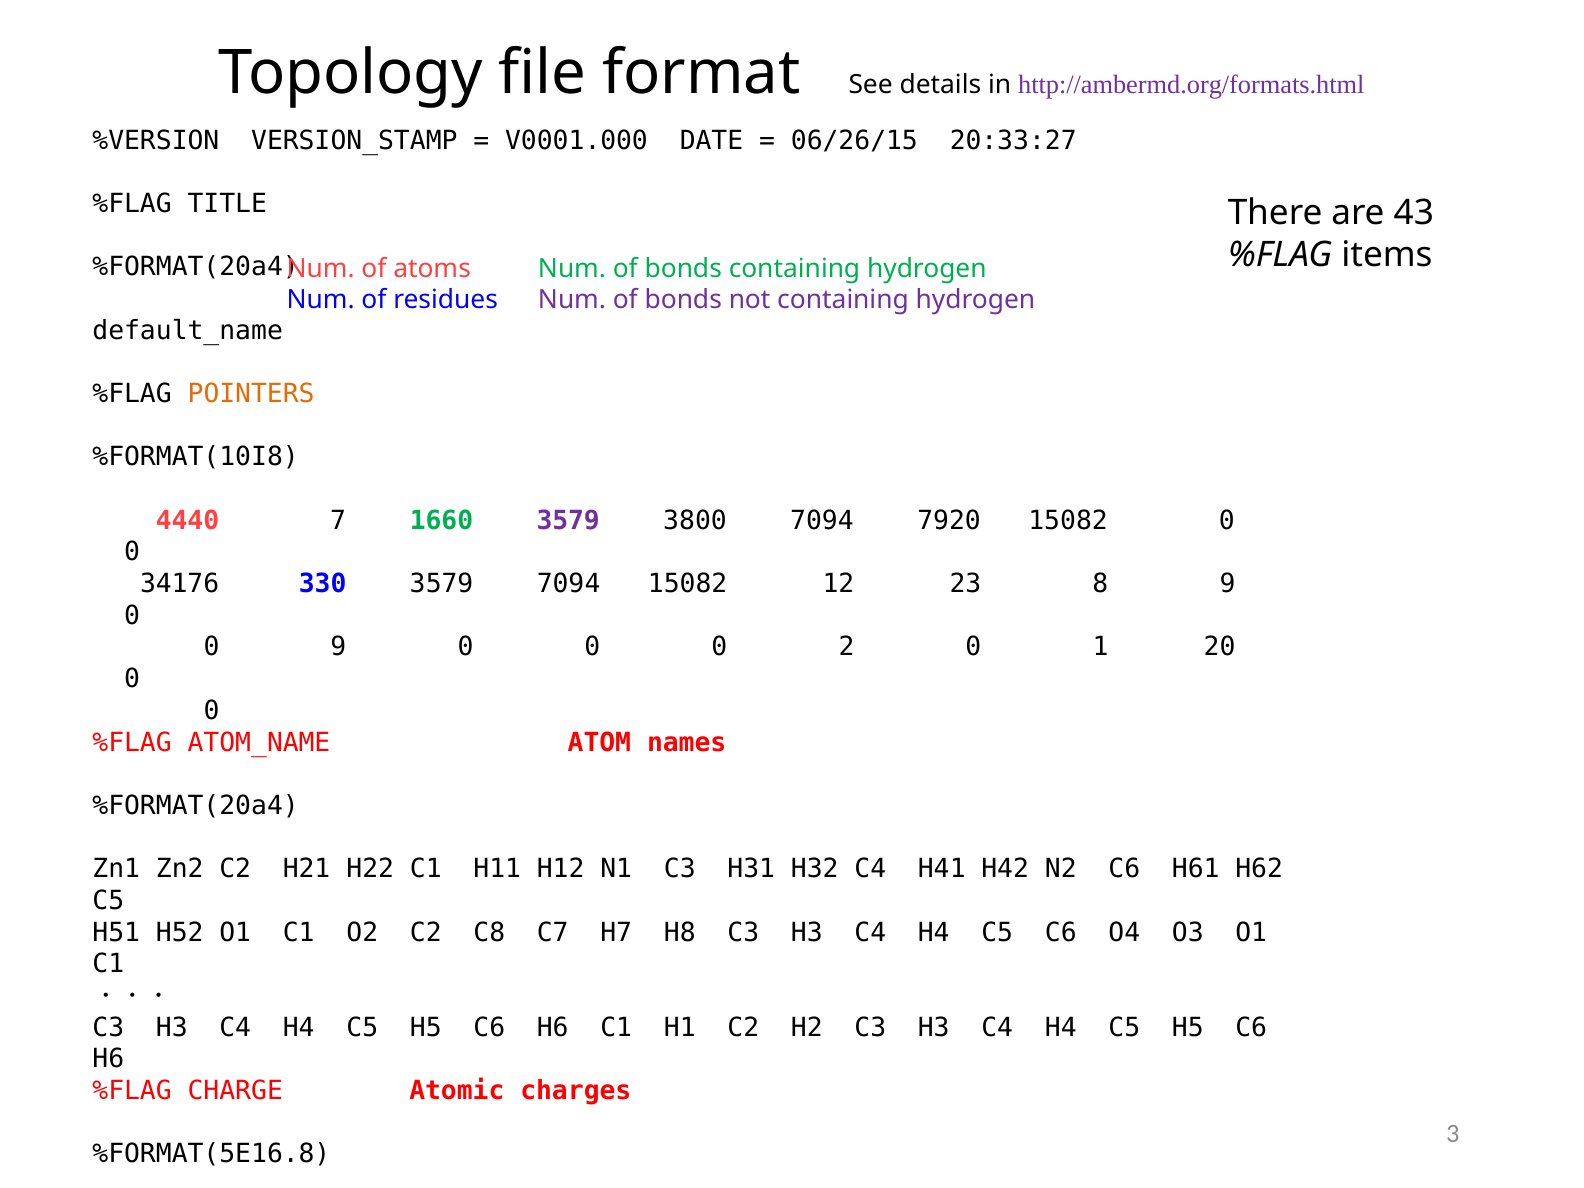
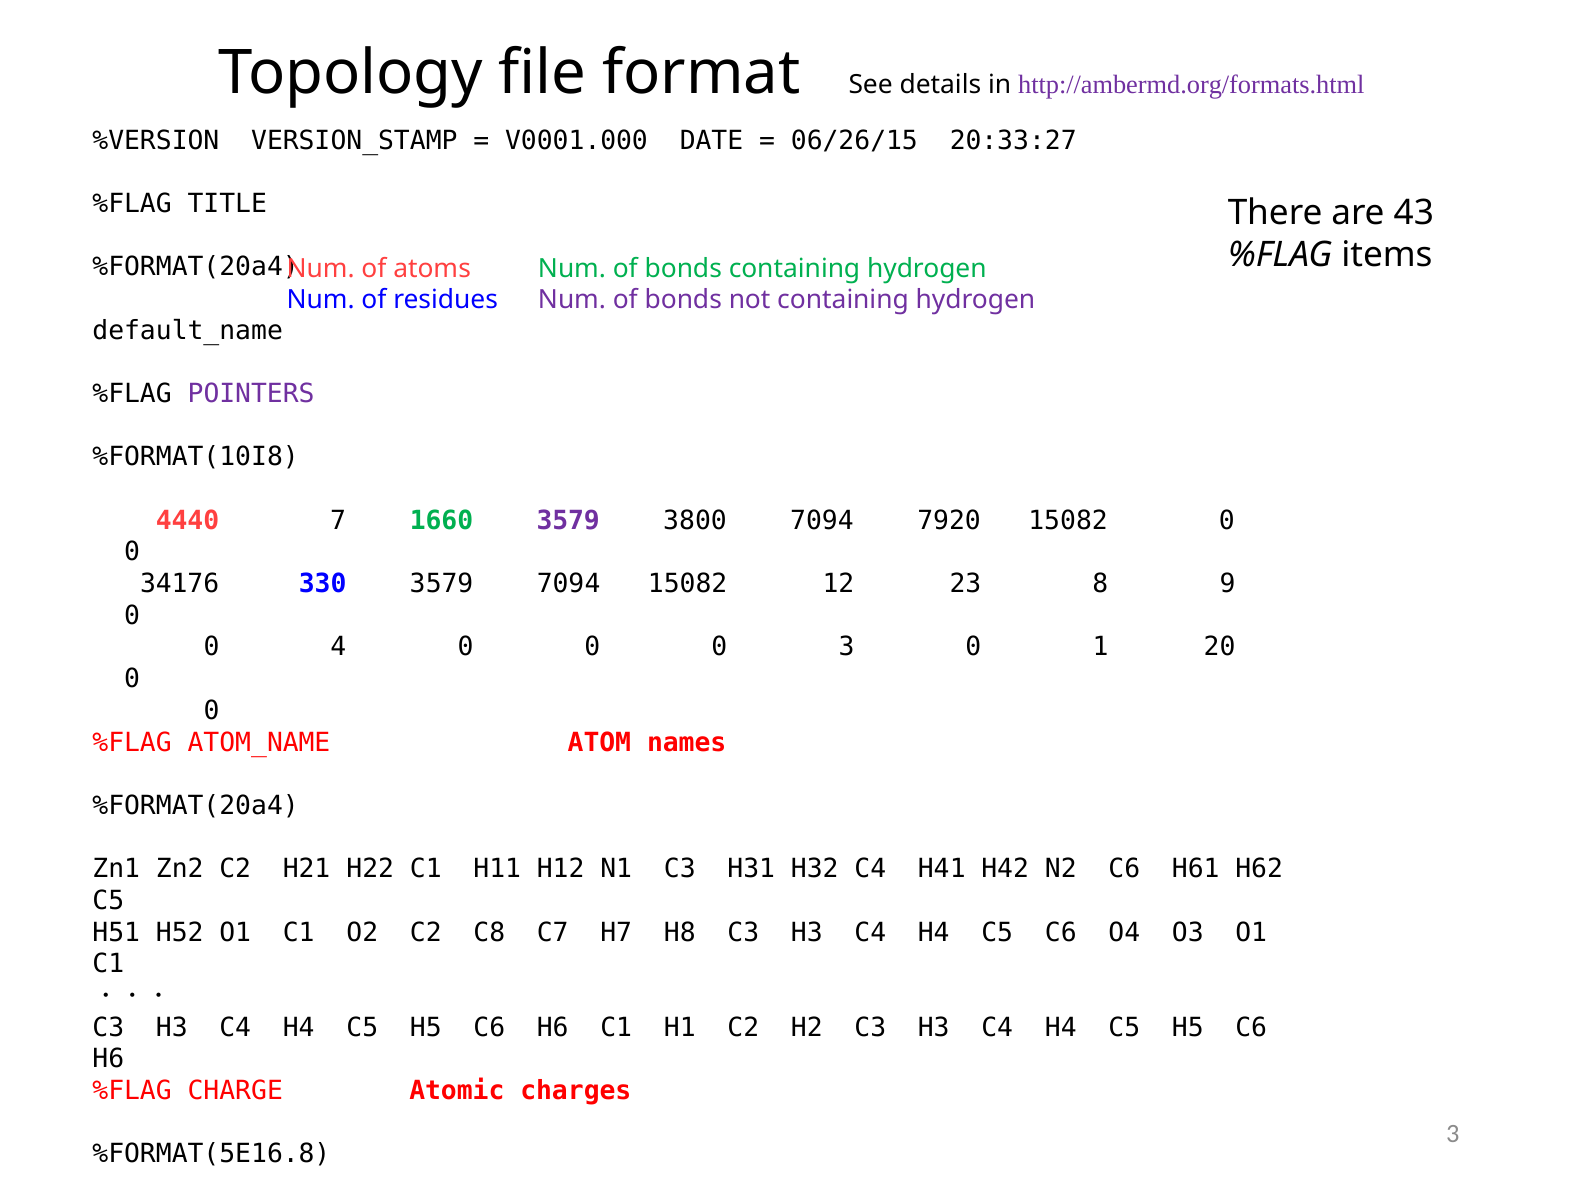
POINTERS colour: orange -> purple
0 9: 9 -> 4
0 2: 2 -> 3
